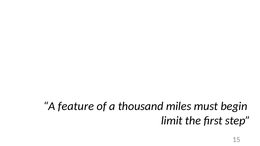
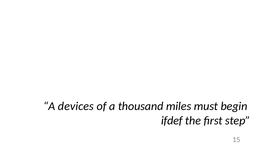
feature: feature -> devices
limit: limit -> ifdef
